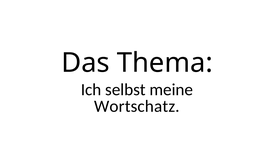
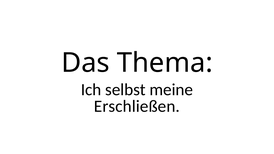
Wortschatz: Wortschatz -> Erschließen
